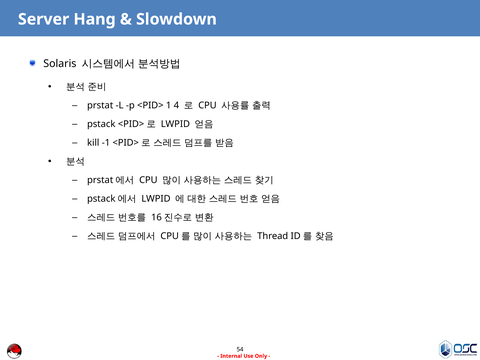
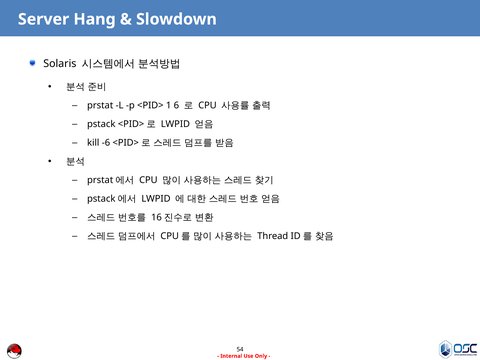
4: 4 -> 6
-1: -1 -> -6
